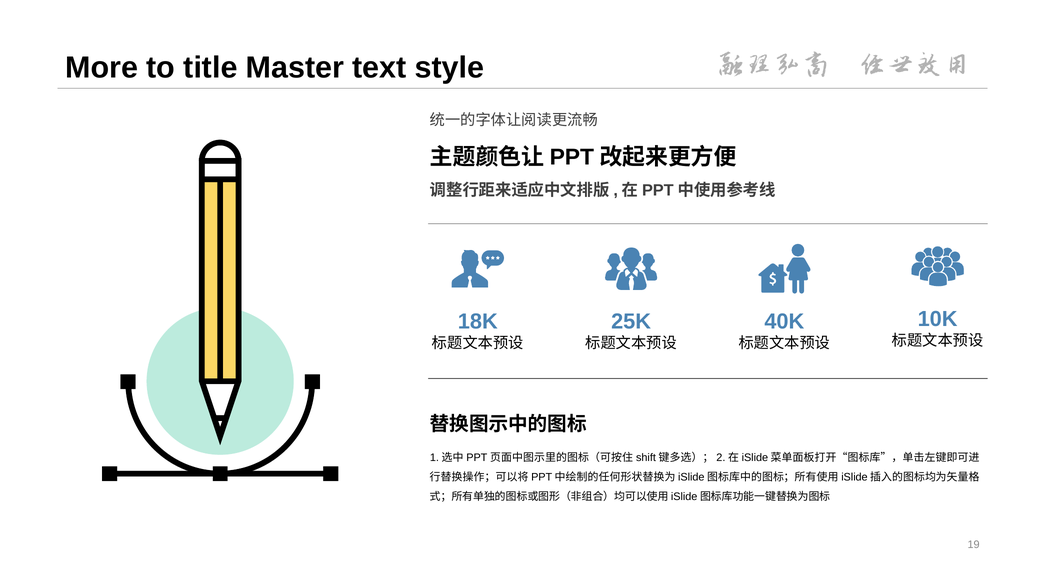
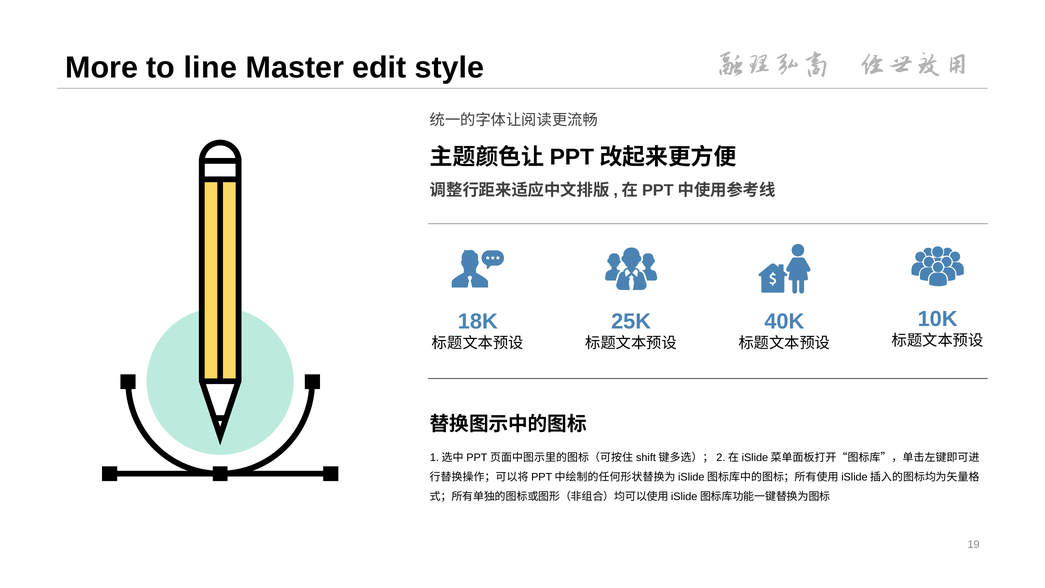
title: title -> line
text: text -> edit
